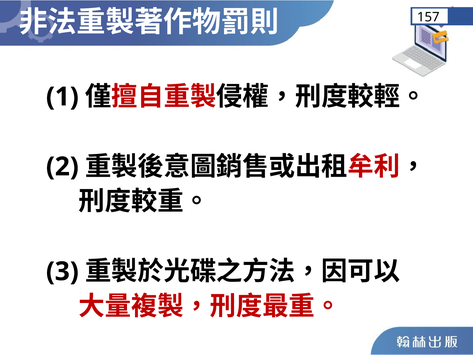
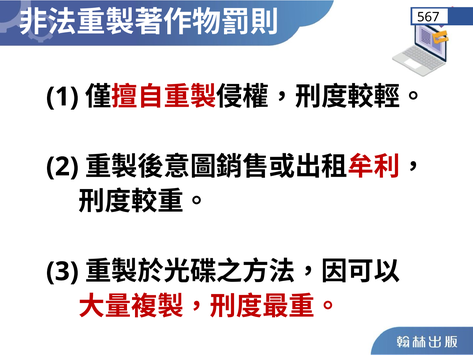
157: 157 -> 567
